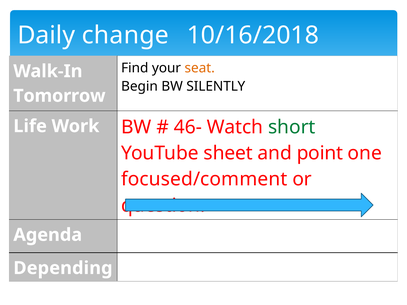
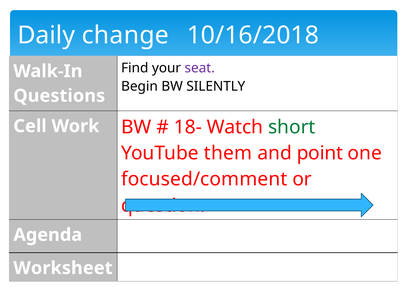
seat colour: orange -> purple
Tomorrow: Tomorrow -> Questions
Life: Life -> Cell
46-: 46- -> 18-
sheet: sheet -> them
Depending: Depending -> Worksheet
